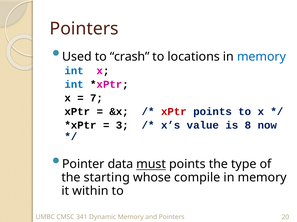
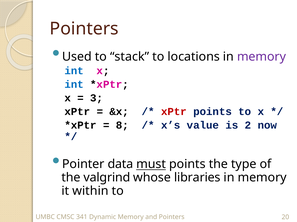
crash: crash -> stack
memory at (262, 57) colour: blue -> purple
7: 7 -> 3
3: 3 -> 8
8: 8 -> 2
starting: starting -> valgrind
compile: compile -> libraries
